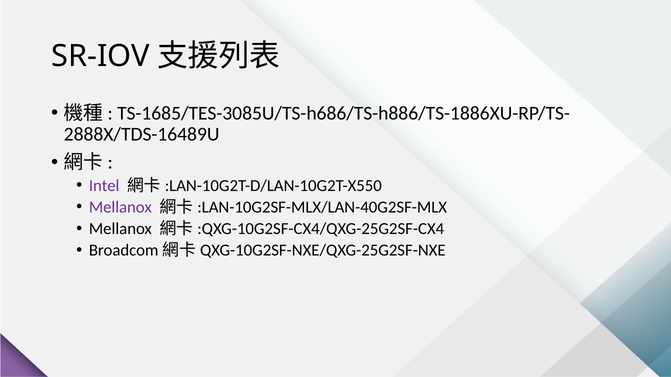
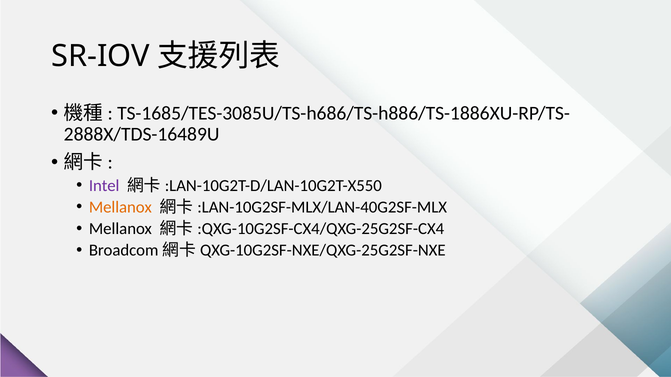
Mellanox at (120, 207) colour: purple -> orange
